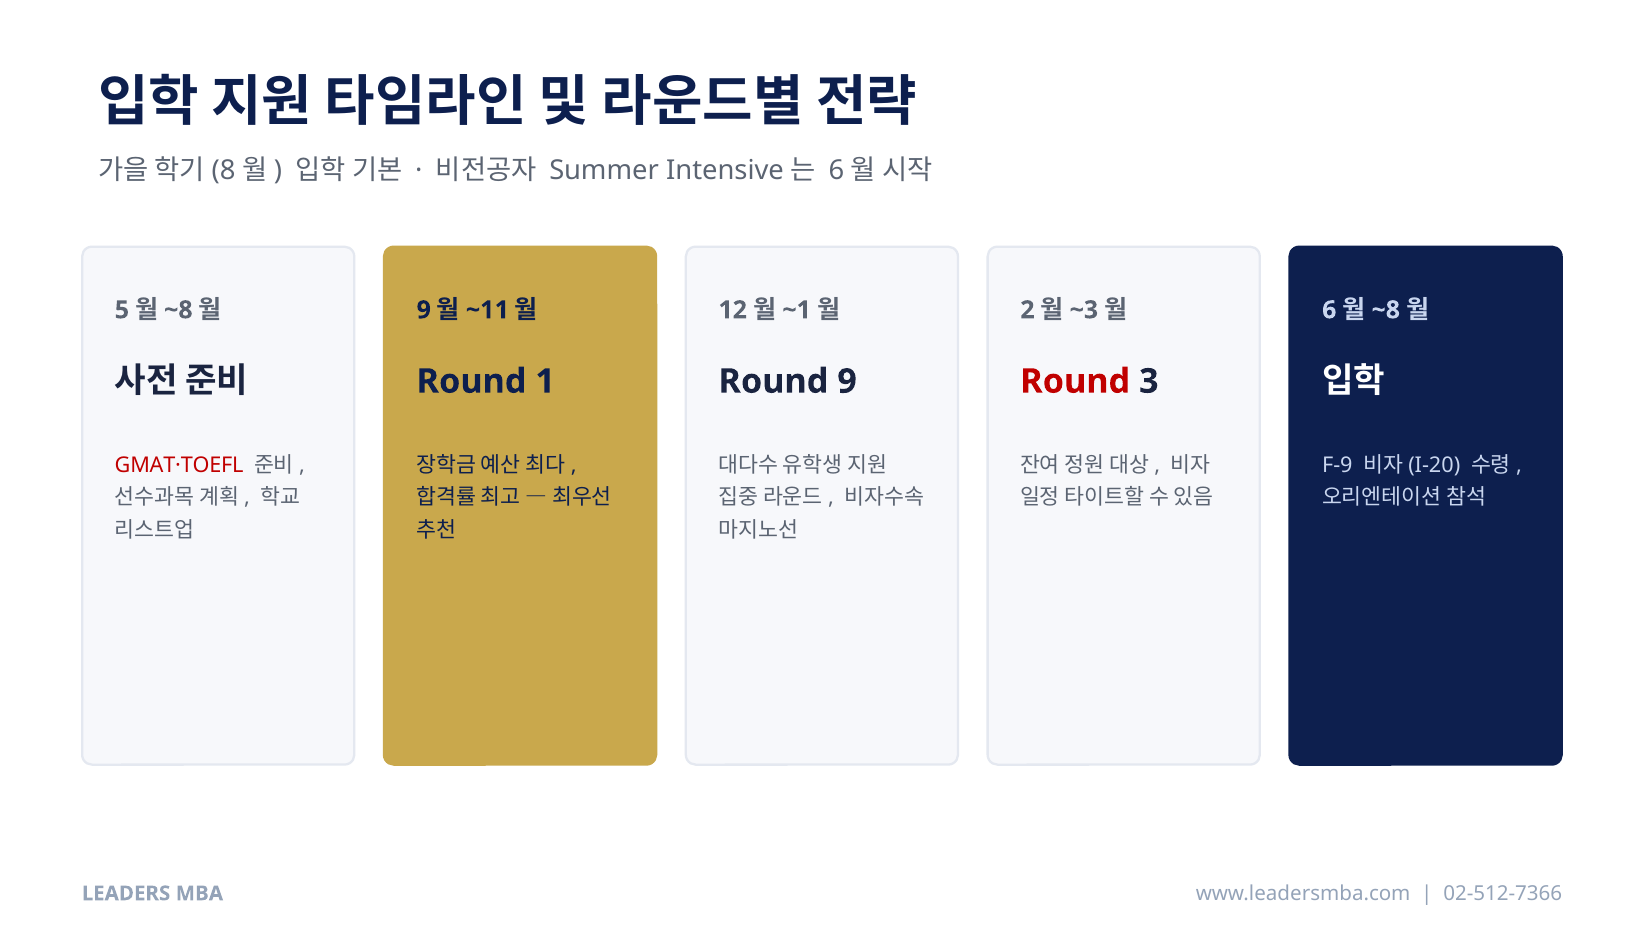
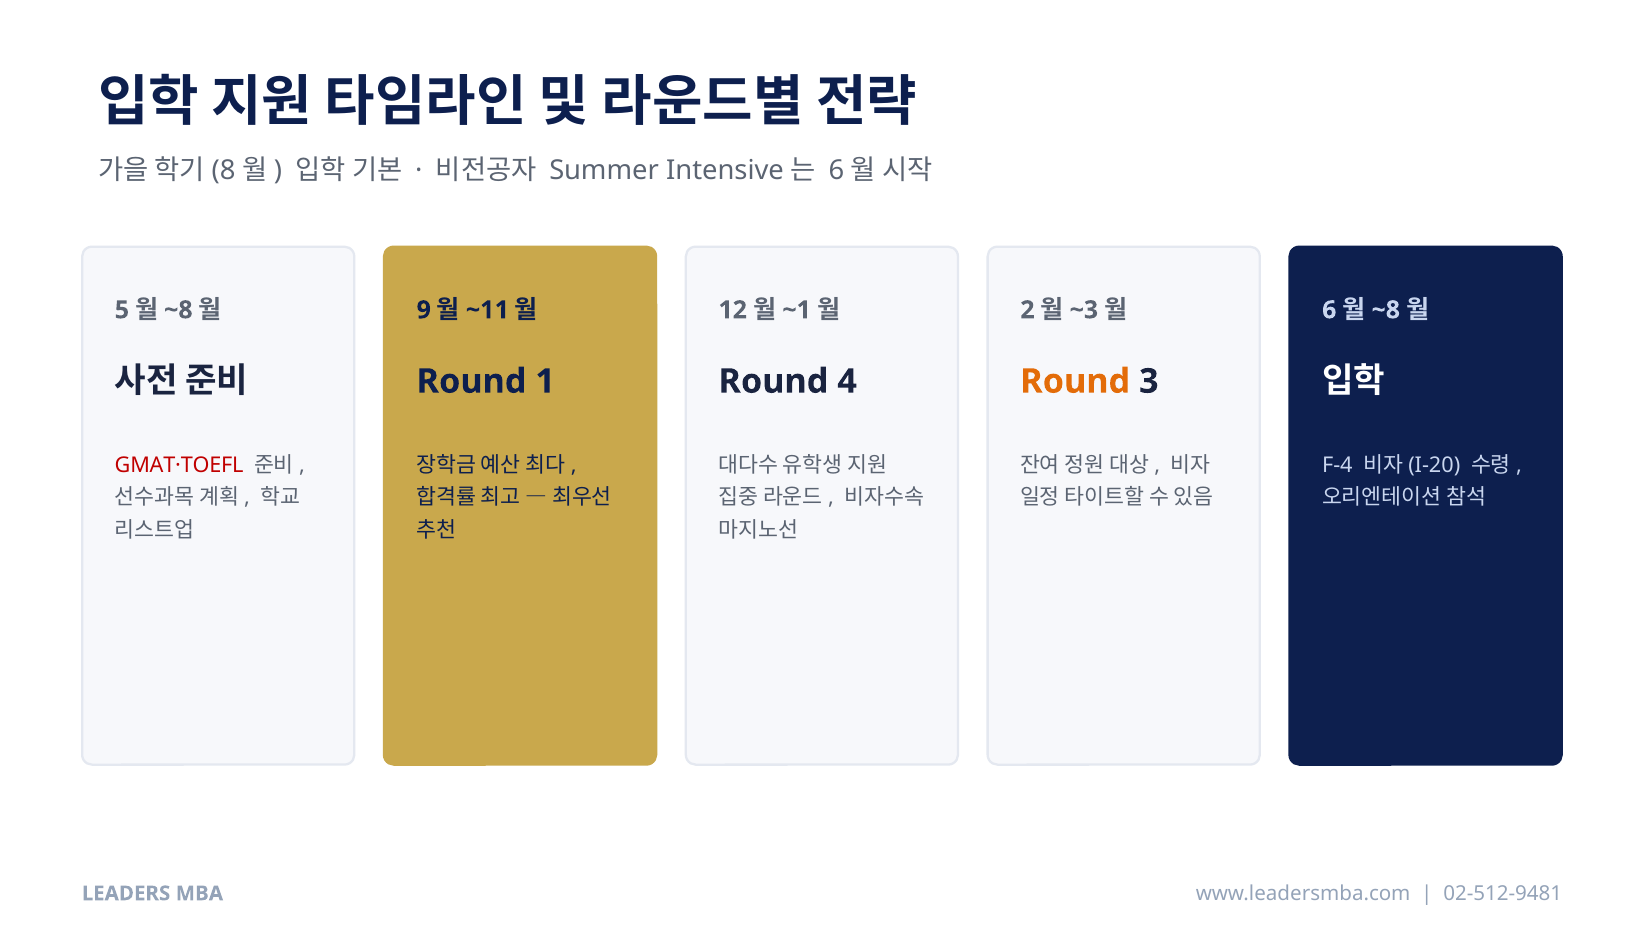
Round 9: 9 -> 4
Round at (1075, 381) colour: red -> orange
F-9: F-9 -> F-4
02-512-7366: 02-512-7366 -> 02-512-9481
